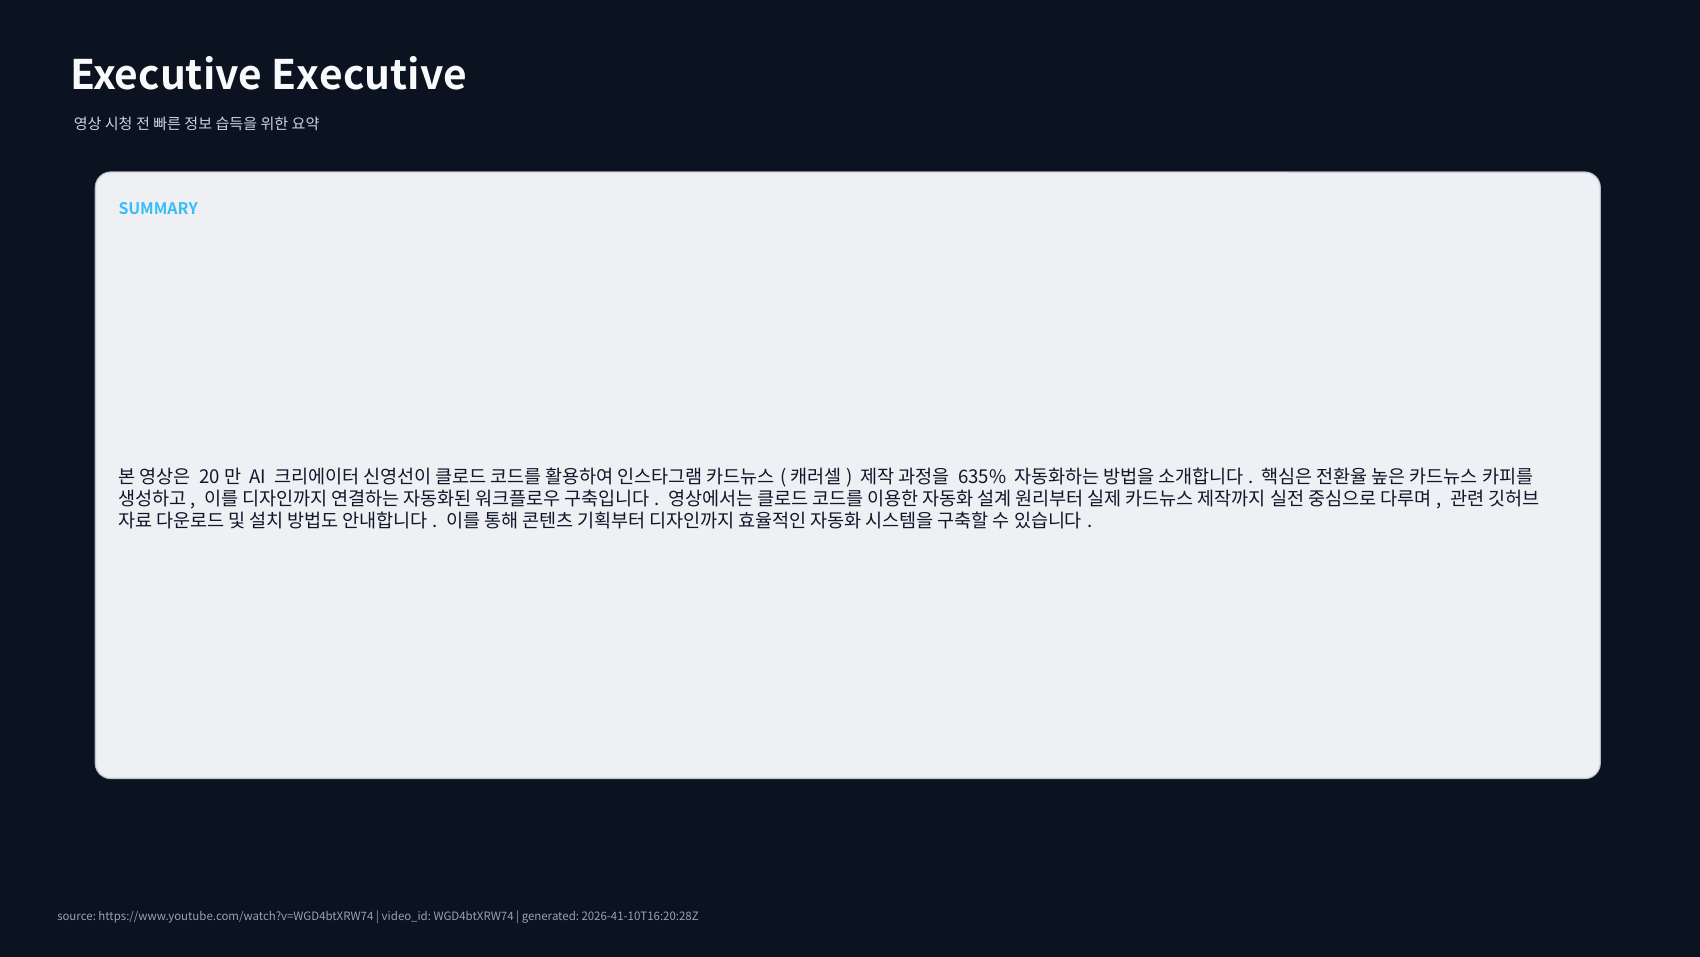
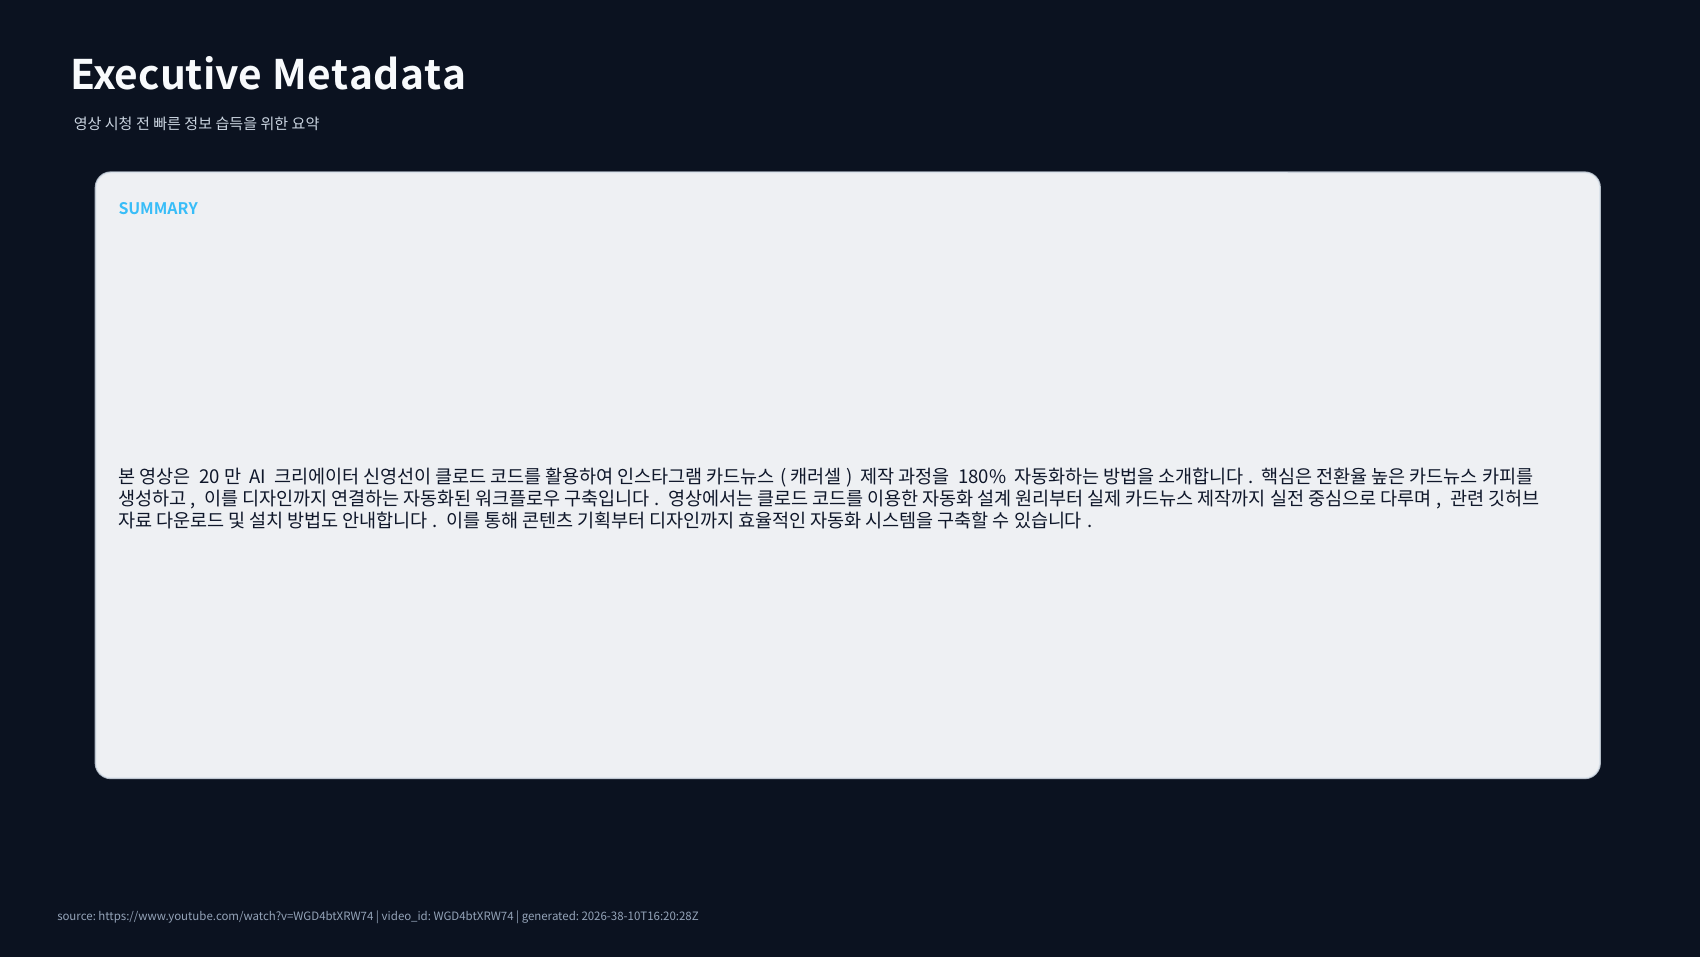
Executive Executive: Executive -> Metadata
635%: 635% -> 180%
2026-41-10T16:20:28Z: 2026-41-10T16:20:28Z -> 2026-38-10T16:20:28Z
